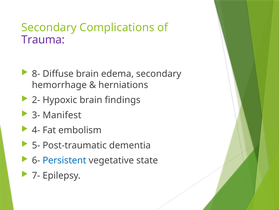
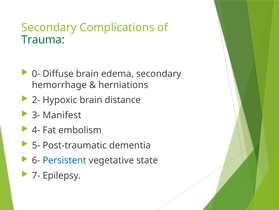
Trauma colour: purple -> green
8-: 8- -> 0-
findings: findings -> distance
